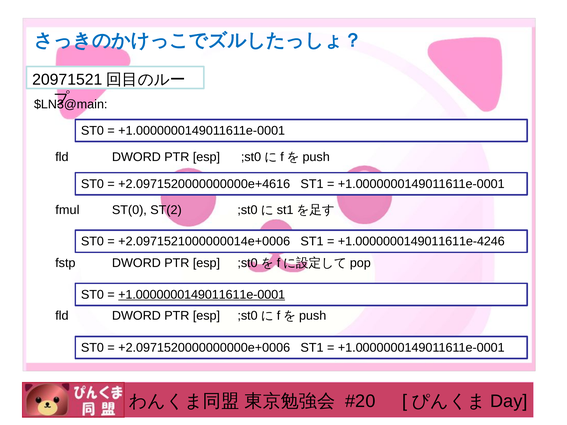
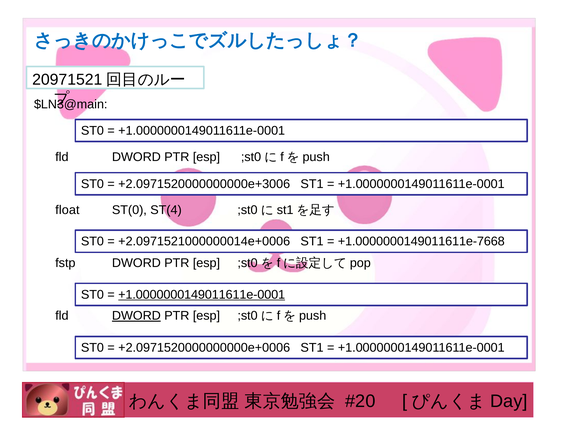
+2.0971520000000000e+4616: +2.0971520000000000e+4616 -> +2.0971520000000000e+3006
fmul: fmul -> float
ST(2: ST(2 -> ST(4
+1.0000000149011611e-4246: +1.0000000149011611e-4246 -> +1.0000000149011611e-7668
DWORD at (136, 316) underline: none -> present
